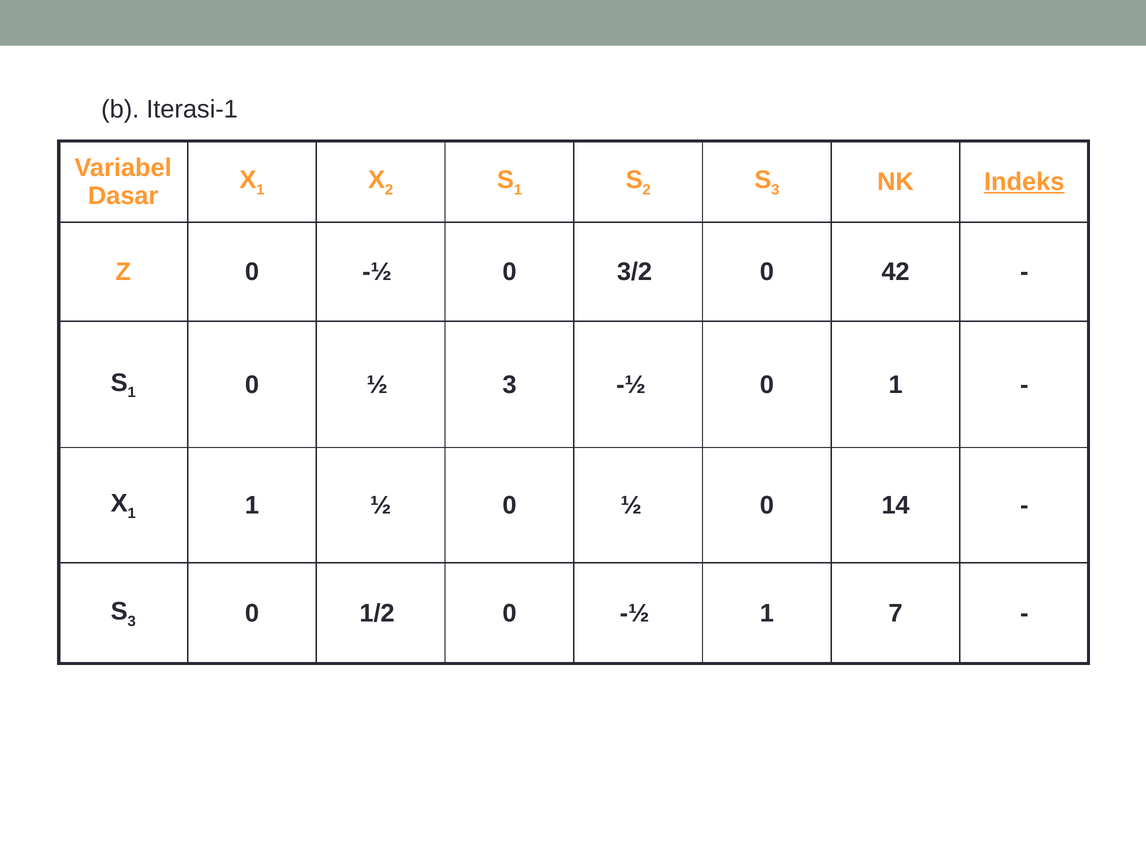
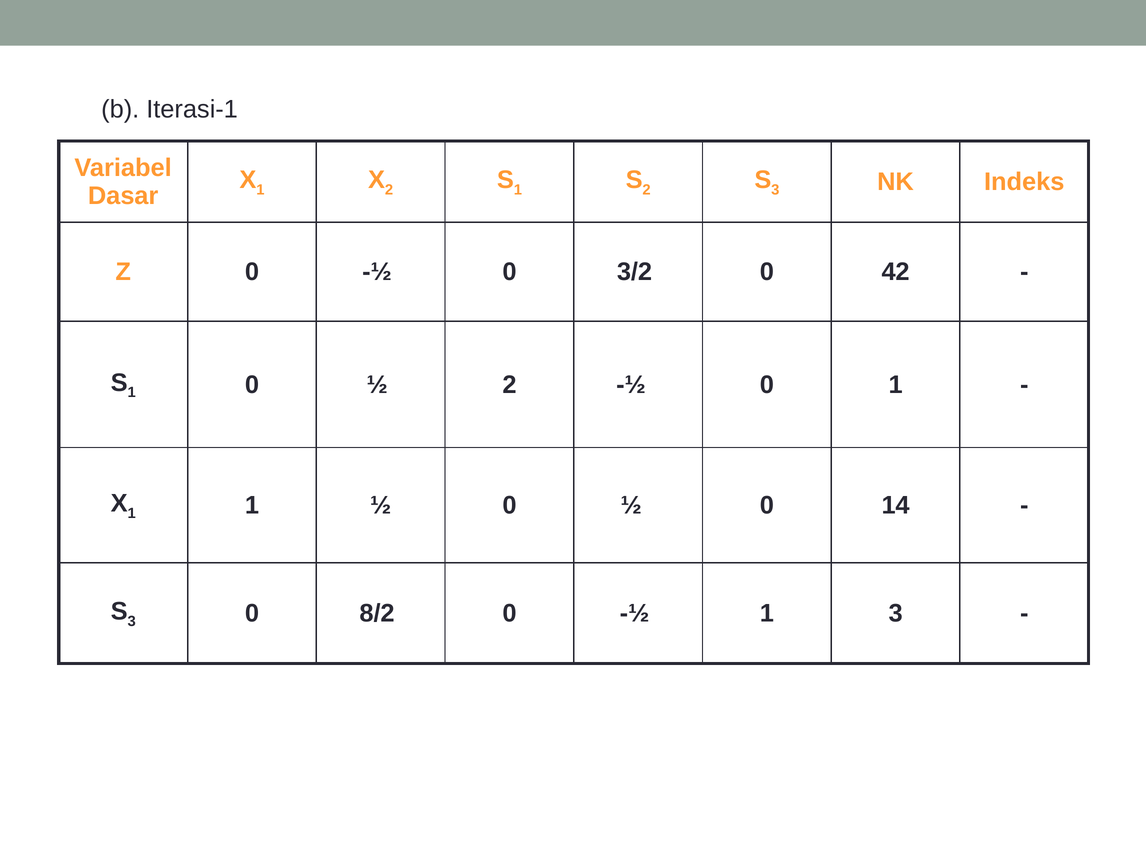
Indeks underline: present -> none
½ 3: 3 -> 2
1/2: 1/2 -> 8/2
1 7: 7 -> 3
